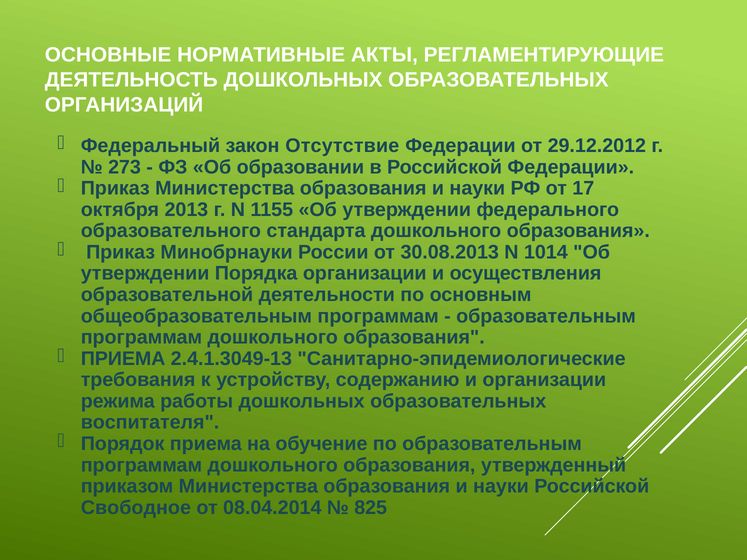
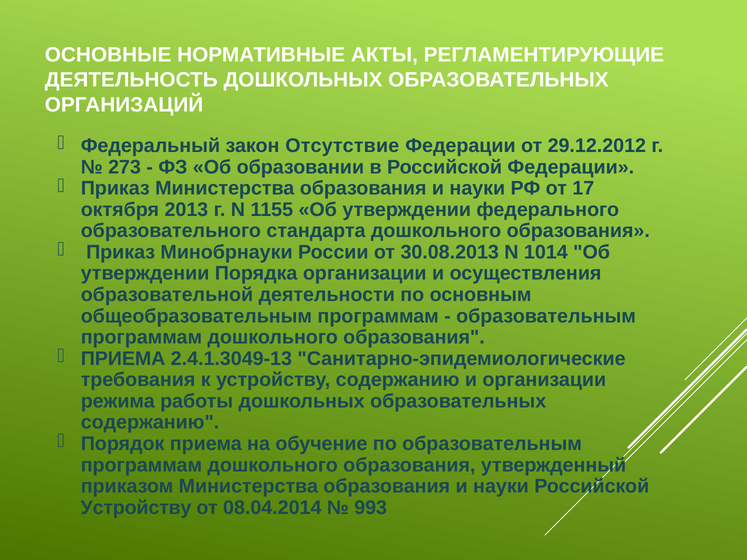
воспитателя at (150, 423): воспитателя -> содержанию
Свободное at (136, 508): Свободное -> Устройству
825: 825 -> 993
